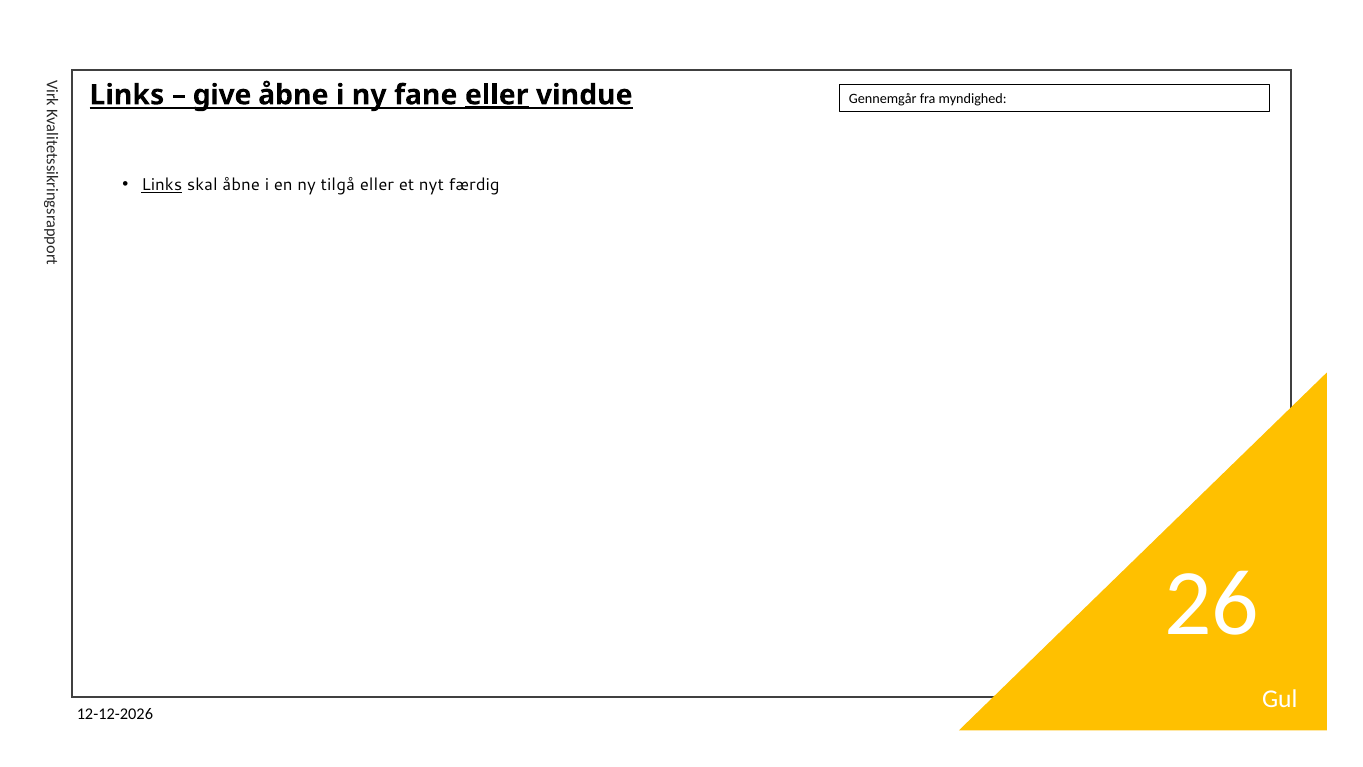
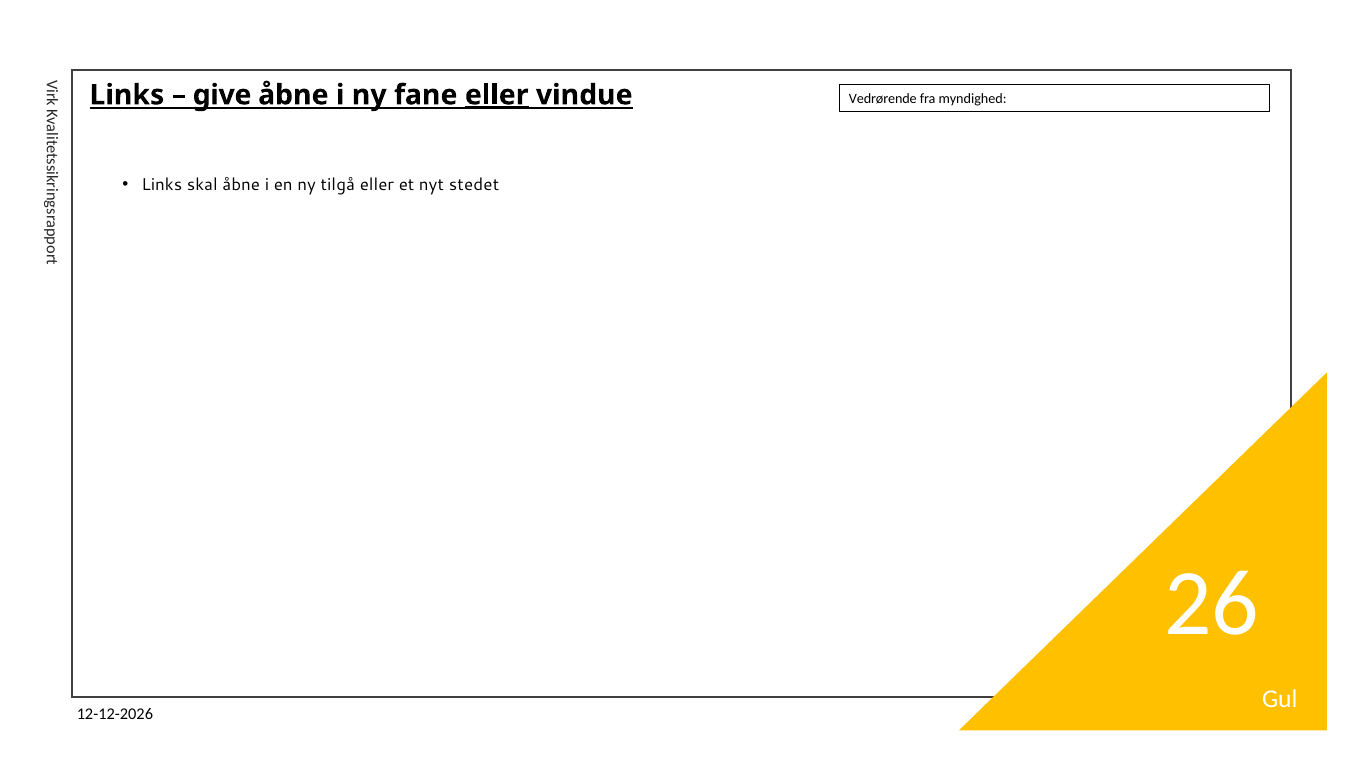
Gennemgår: Gennemgår -> Vedrørende
Links at (162, 185) underline: present -> none
færdig: færdig -> stedet
